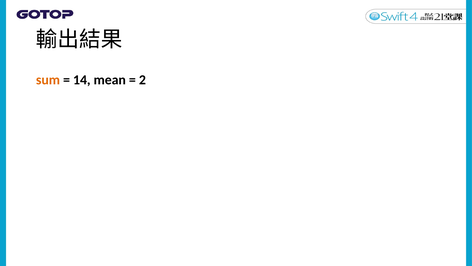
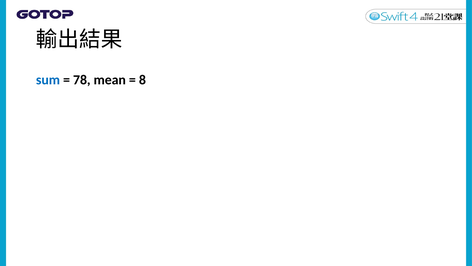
sum colour: orange -> blue
14: 14 -> 78
2: 2 -> 8
